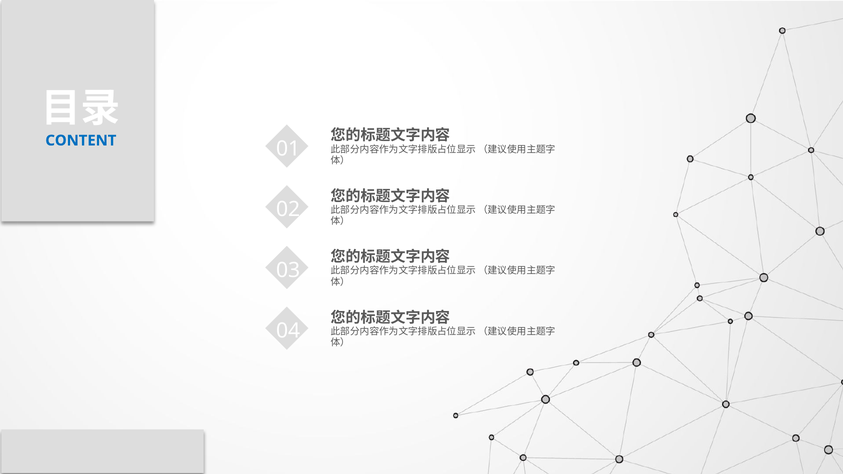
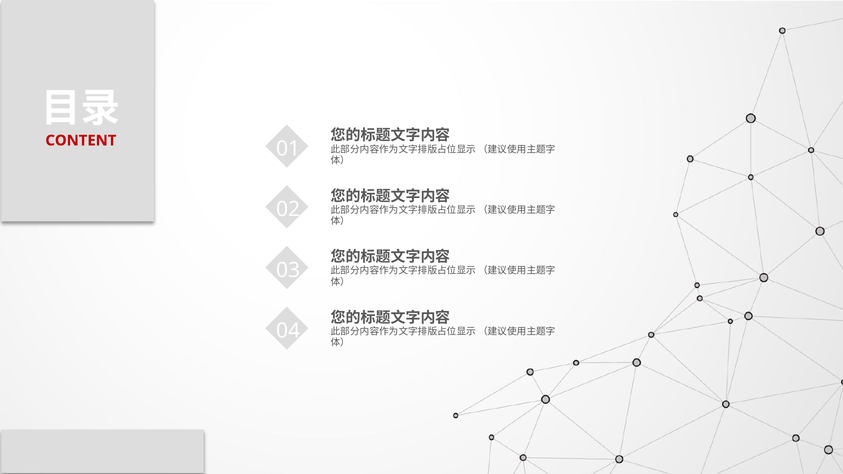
CONTENT colour: blue -> red
